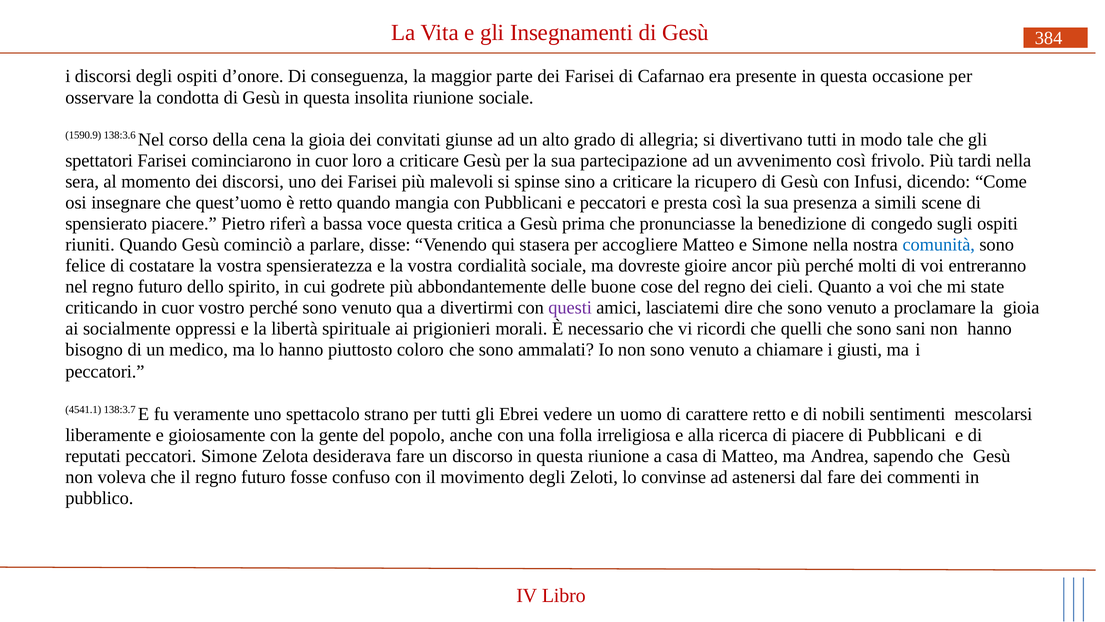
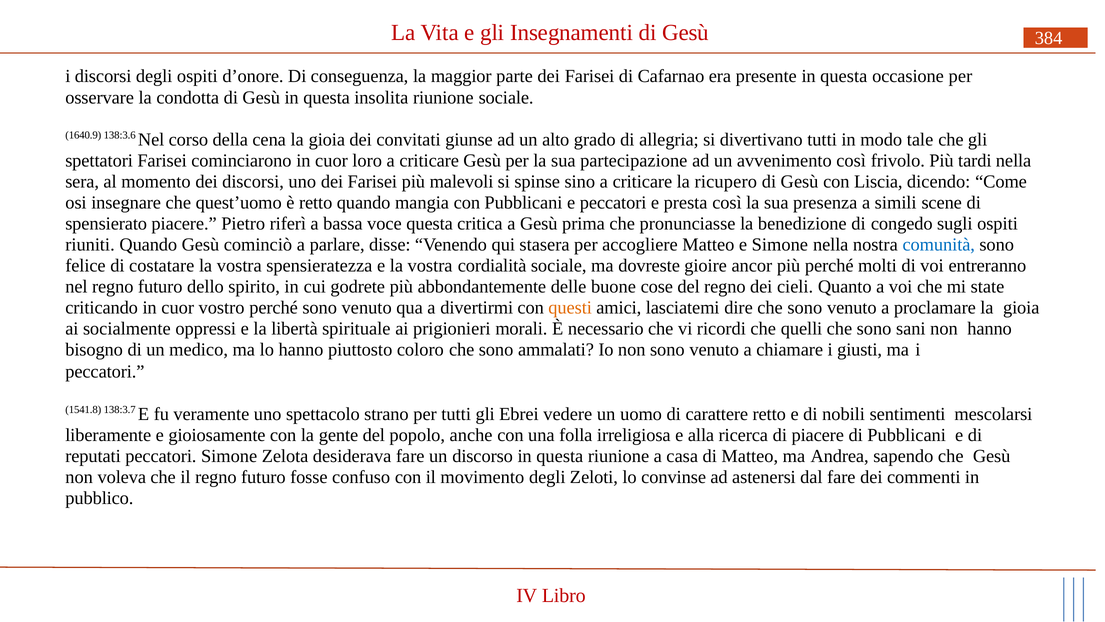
1590.9: 1590.9 -> 1640.9
Infusi: Infusi -> Liscia
questi colour: purple -> orange
4541.1: 4541.1 -> 1541.8
